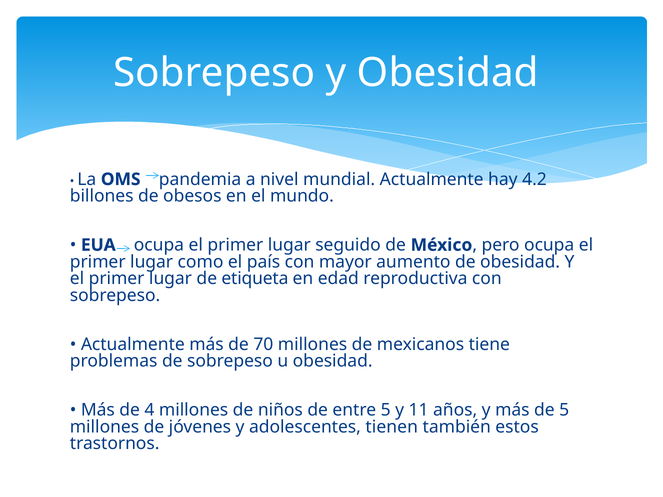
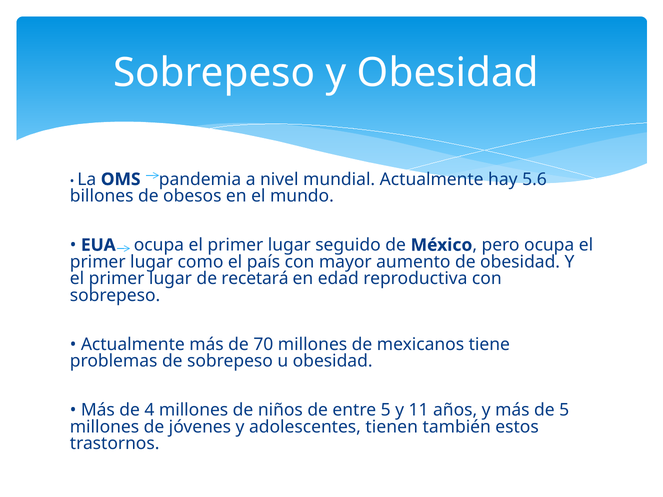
4.2: 4.2 -> 5.6
etiqueta: etiqueta -> recetará
